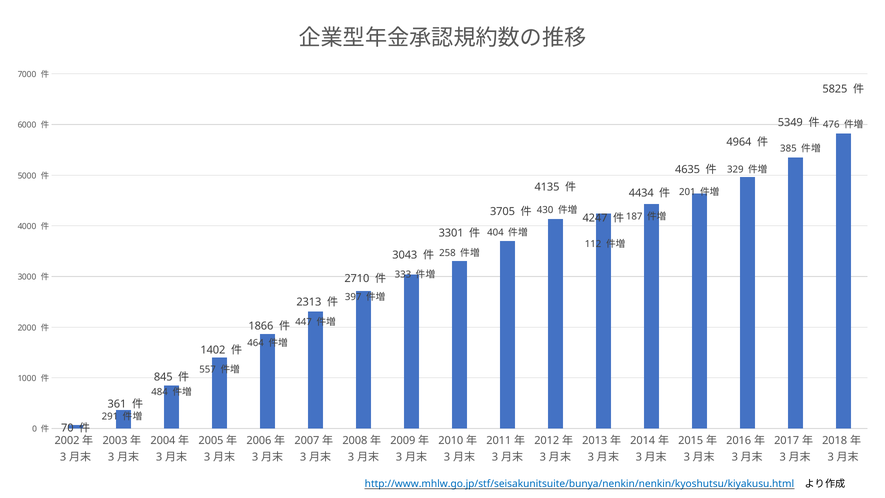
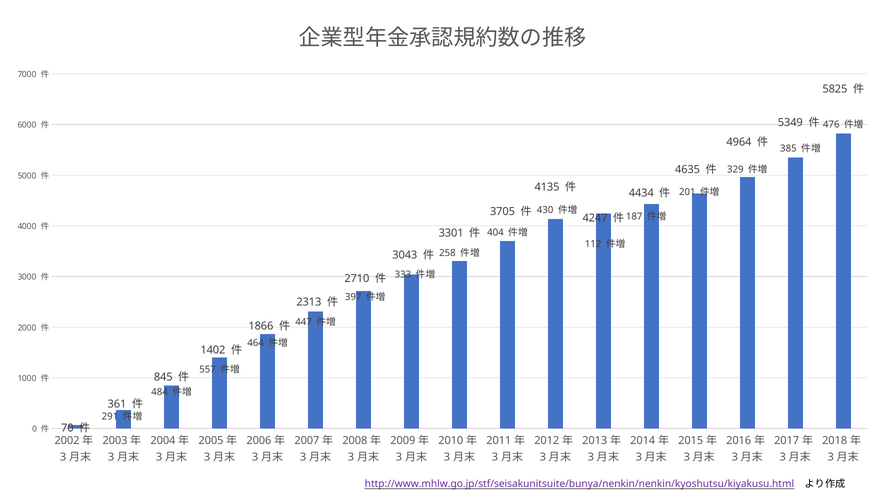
http://www.mhlw.go.jp/stf/seisakunitsuite/bunya/nenkin/nenkin/kyoshutsu/kiyakusu.html colour: blue -> purple
